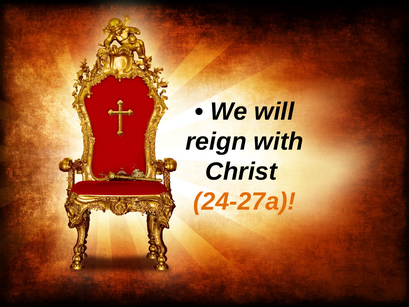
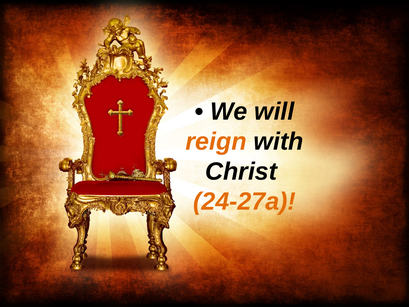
reign colour: black -> orange
